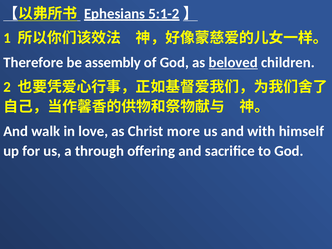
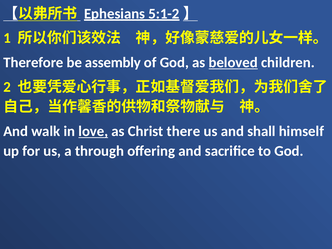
love underline: none -> present
more: more -> there
with: with -> shall
